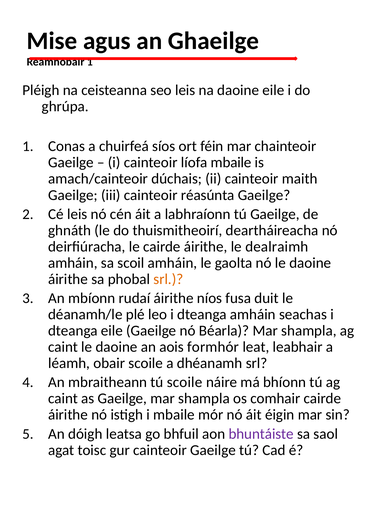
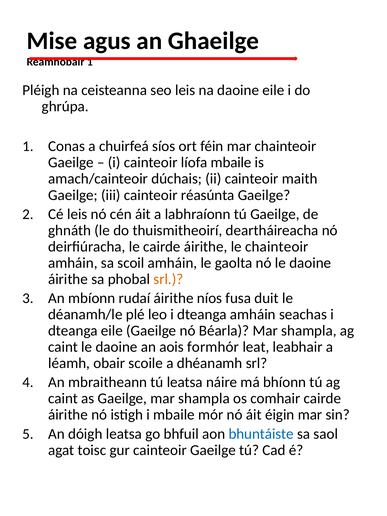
le dealraimh: dealraimh -> chainteoir
tú scoile: scoile -> leatsa
bhuntáiste colour: purple -> blue
